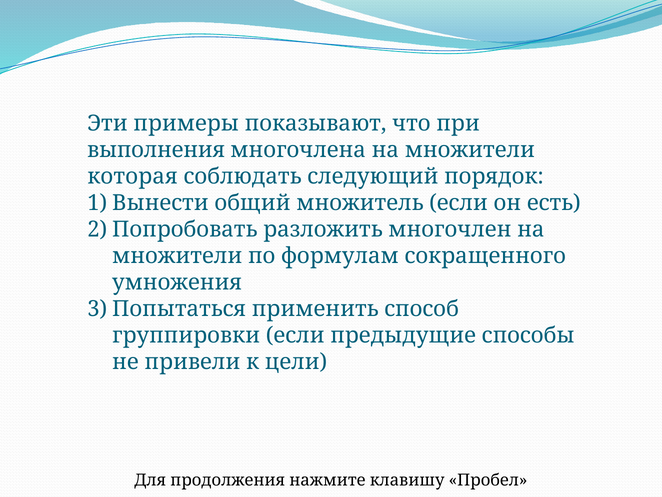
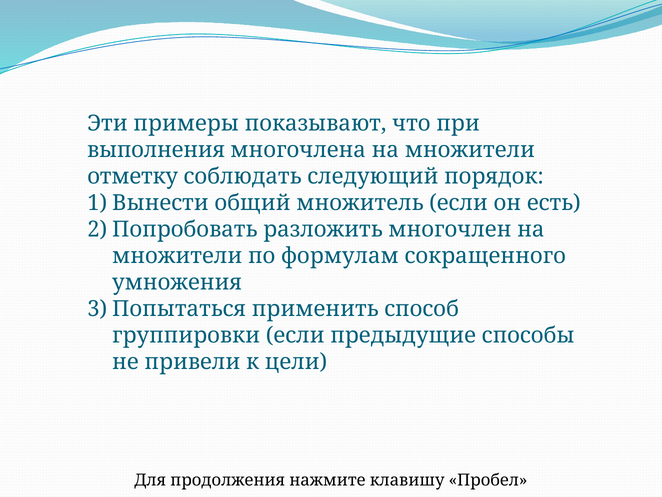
которая: которая -> отметку
